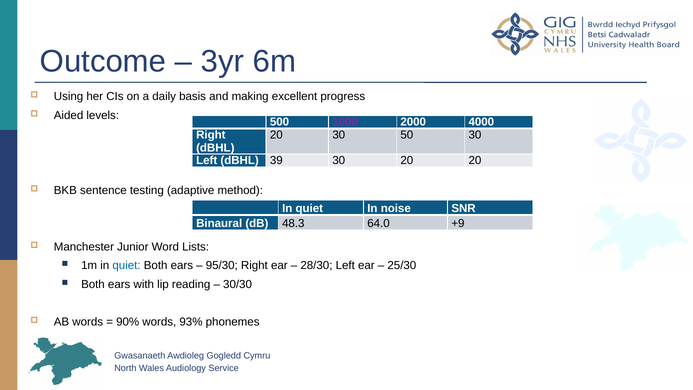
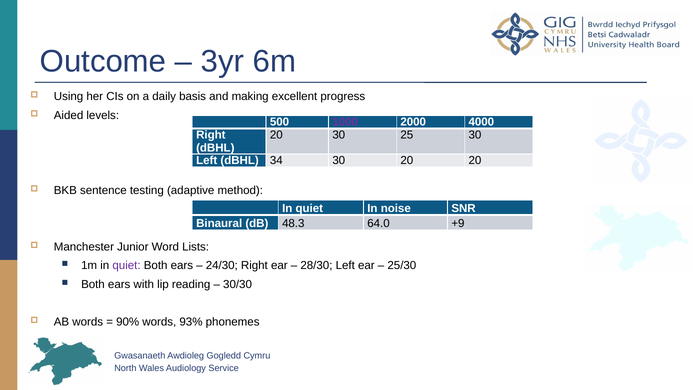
50: 50 -> 25
39: 39 -> 34
quiet at (127, 266) colour: blue -> purple
95/30: 95/30 -> 24/30
